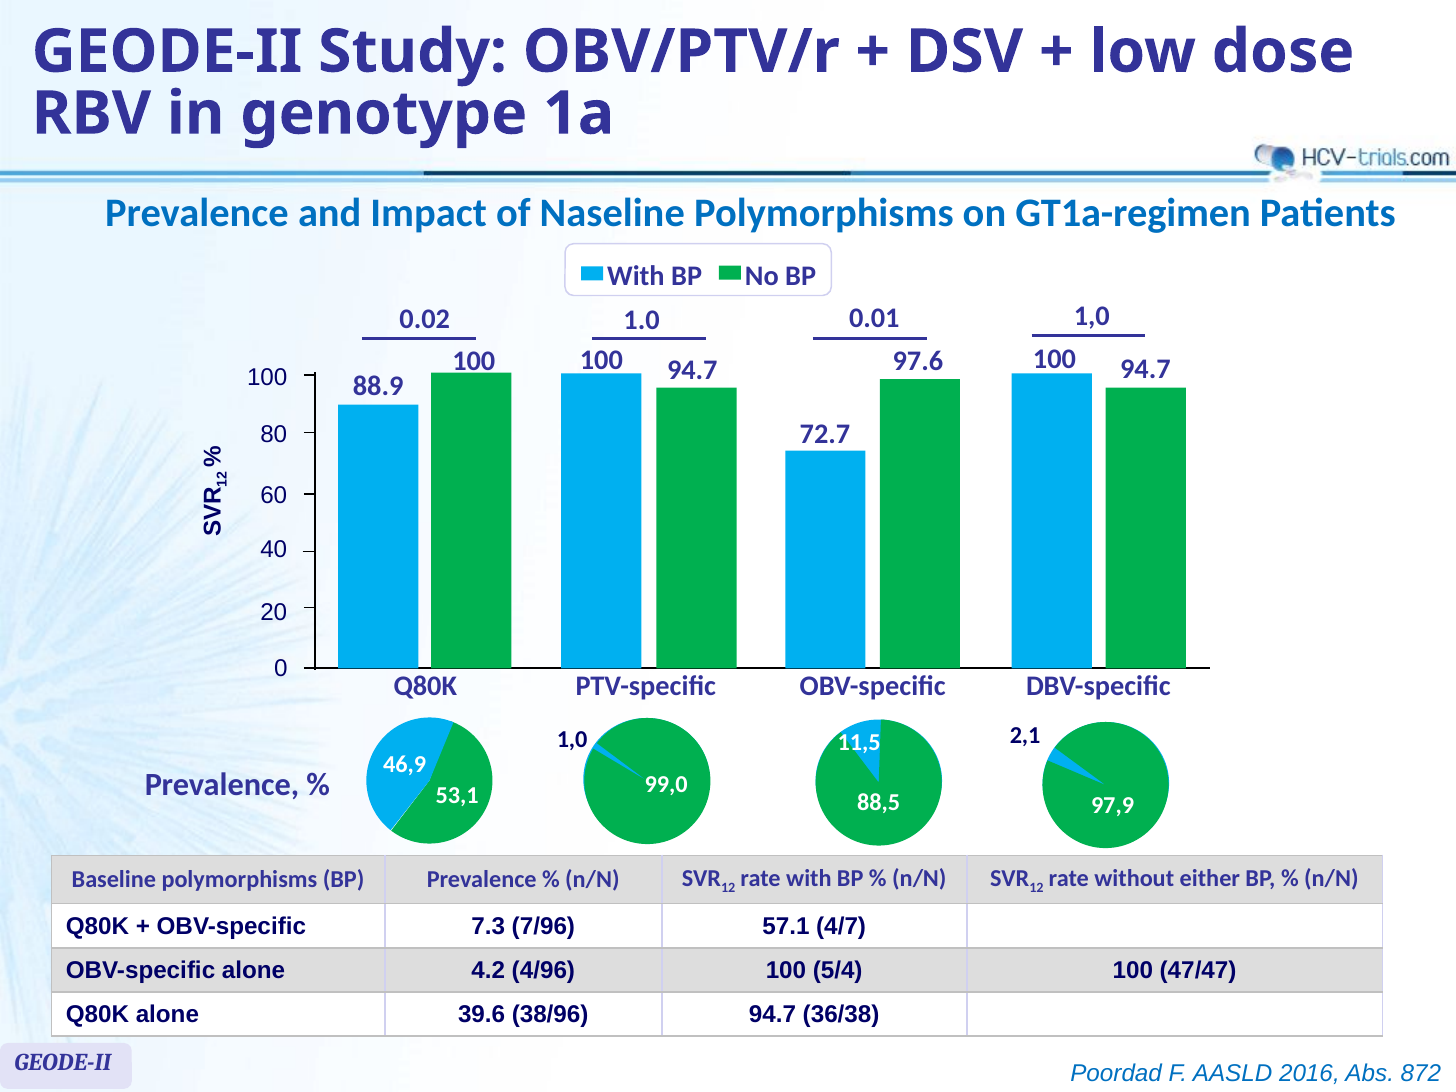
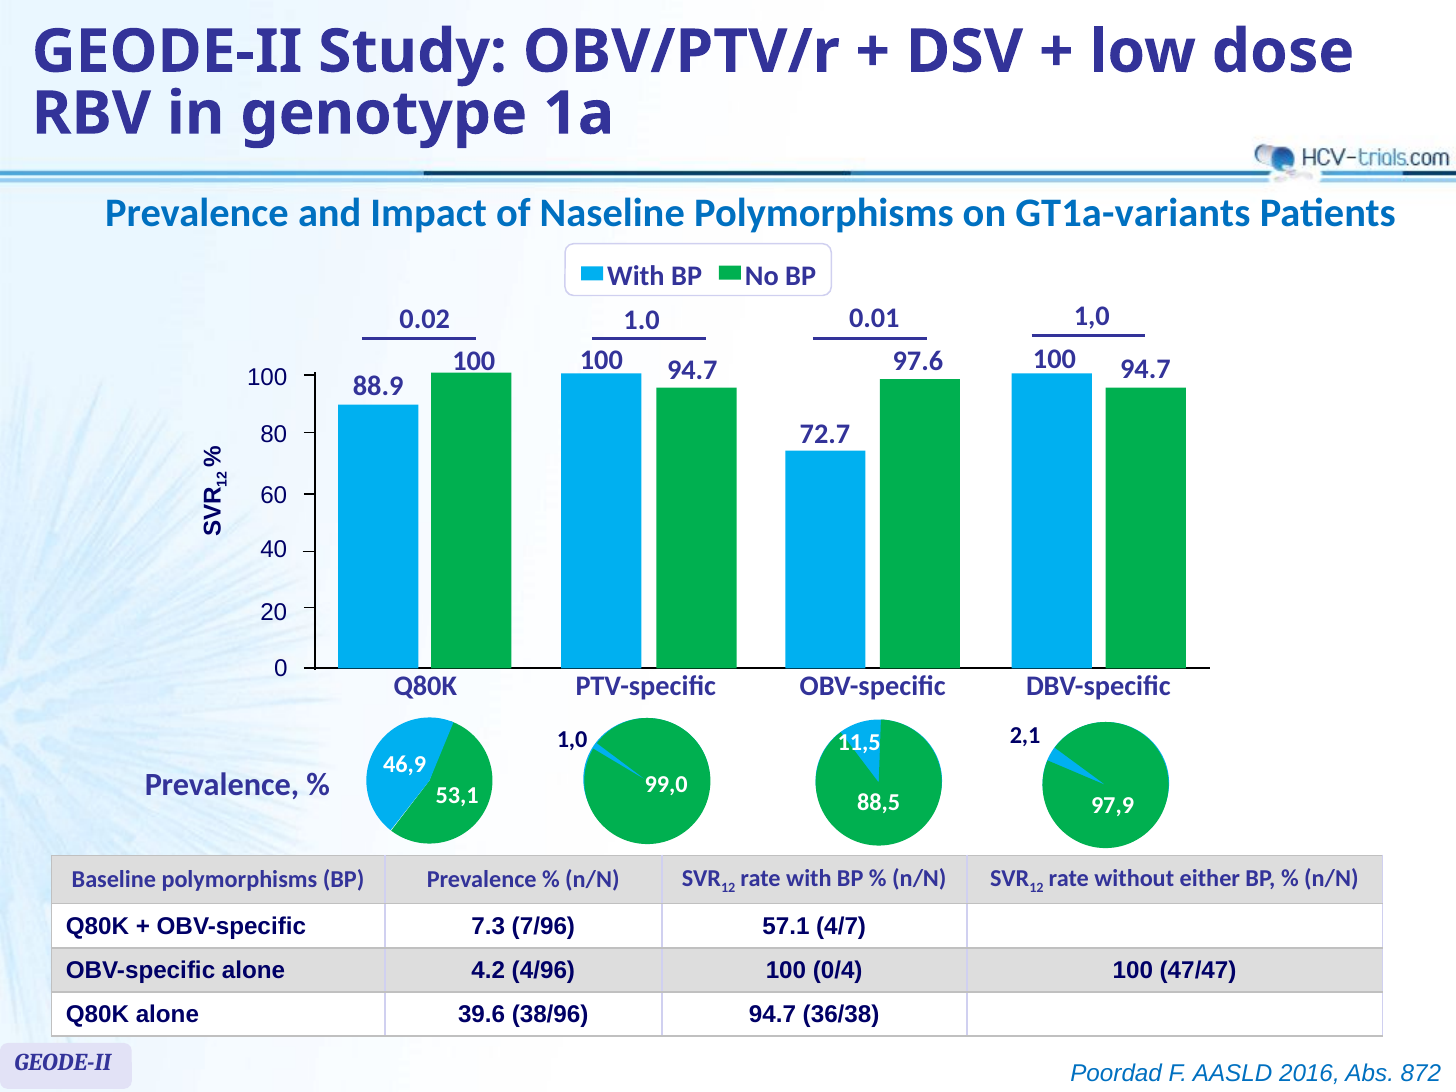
GT1a-regimen: GT1a-regimen -> GT1a-variants
5/4: 5/4 -> 0/4
